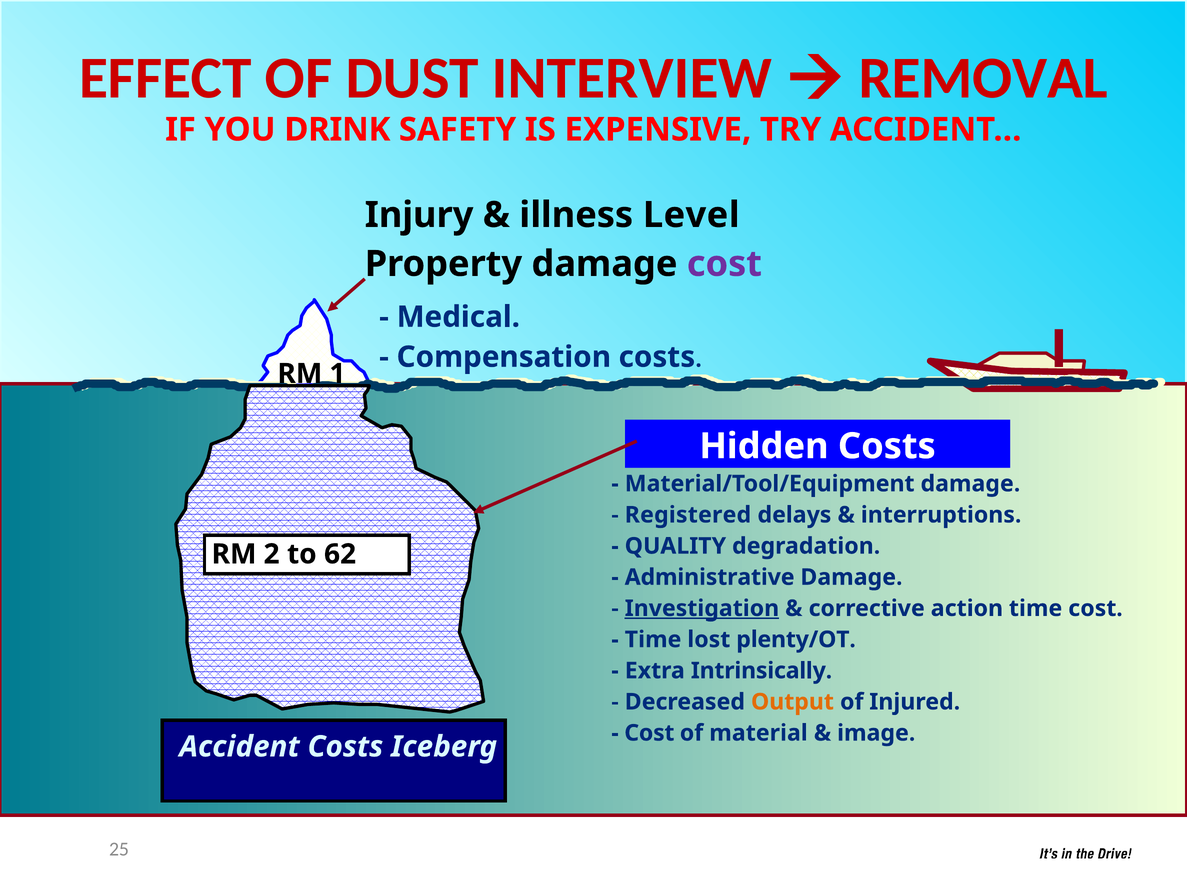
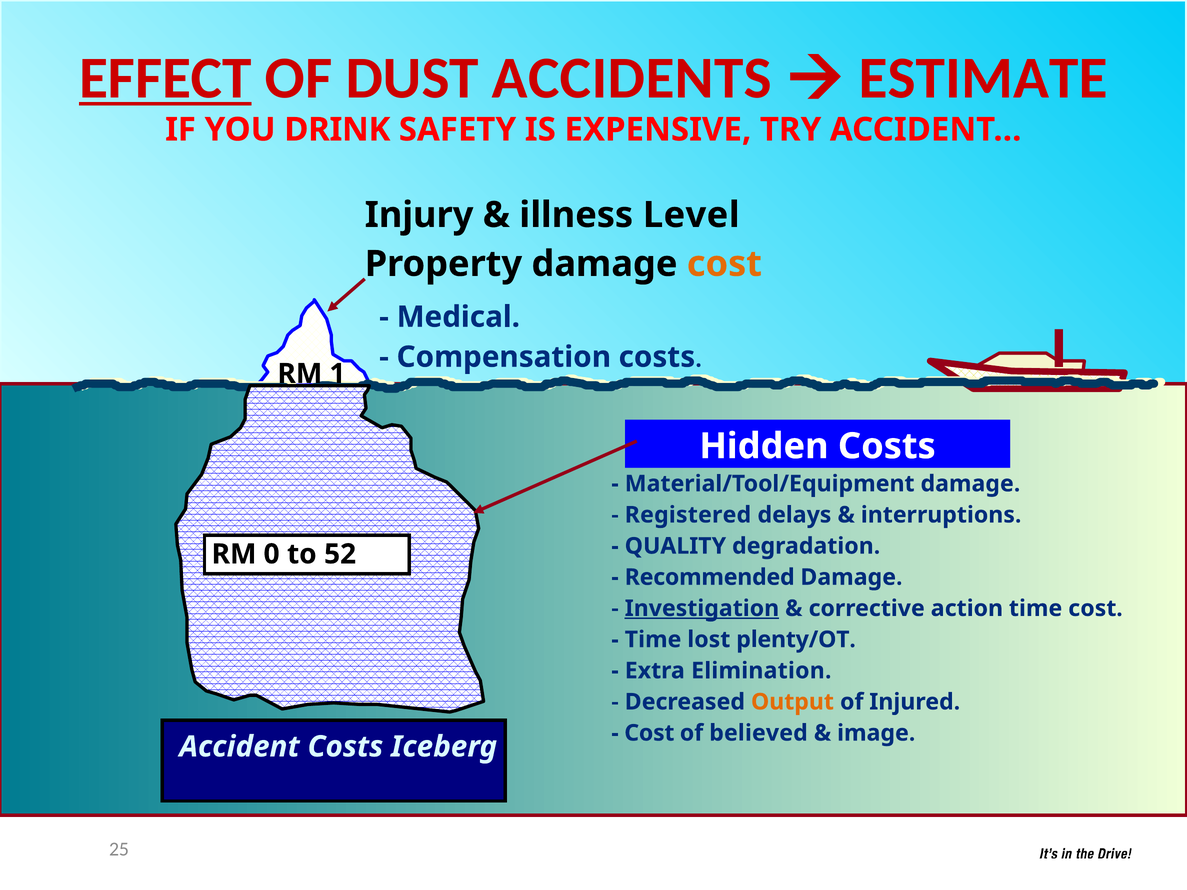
EFFECT underline: none -> present
DUST INTERVIEW: INTERVIEW -> ACCIDENTS
REMOVAL: REMOVAL -> ESTIMATE
cost at (724, 264) colour: purple -> orange
2: 2 -> 0
62: 62 -> 52
Administrative: Administrative -> Recommended
Intrinsically: Intrinsically -> Elimination
material: material -> believed
